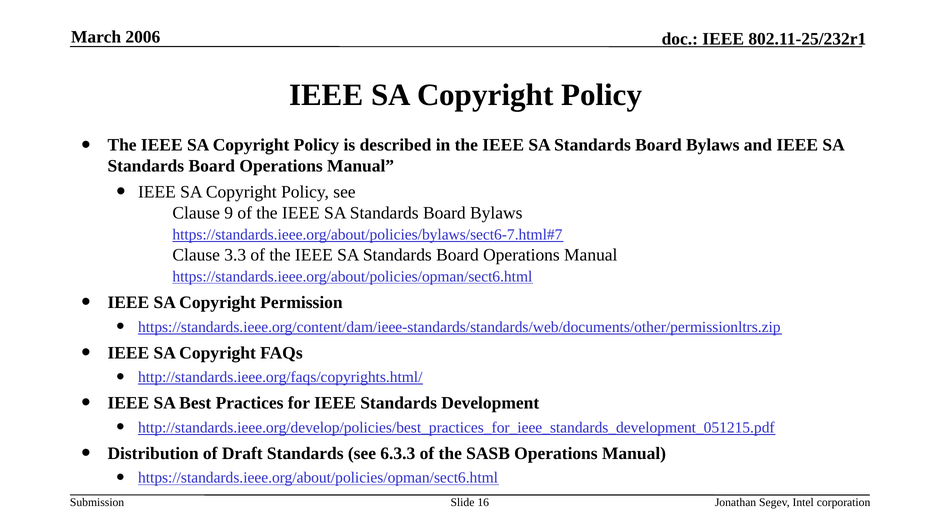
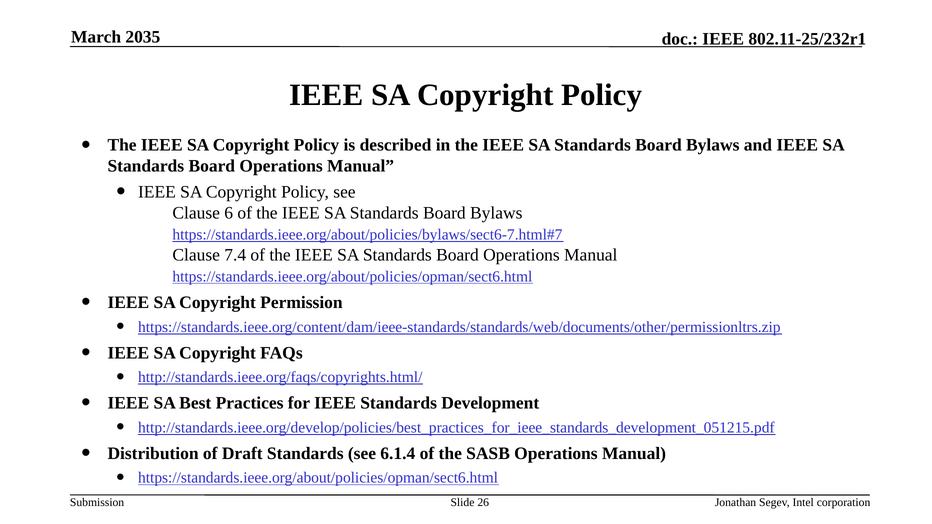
2006: 2006 -> 2035
9: 9 -> 6
3.3: 3.3 -> 7.4
6.3.3: 6.3.3 -> 6.1.4
16: 16 -> 26
